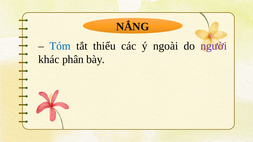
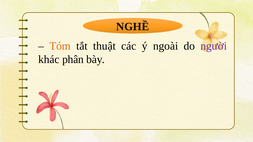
NẮNG: NẮNG -> NGHỀ
Tóm colour: blue -> orange
thiểu: thiểu -> thuật
